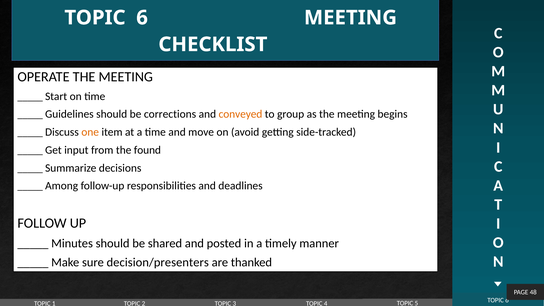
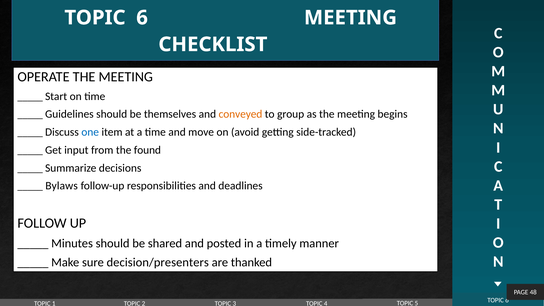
corrections: corrections -> themselves
one colour: orange -> blue
Among: Among -> Bylaws
